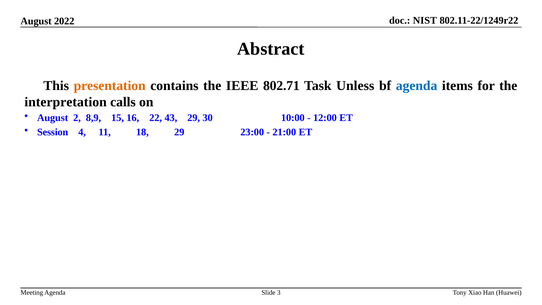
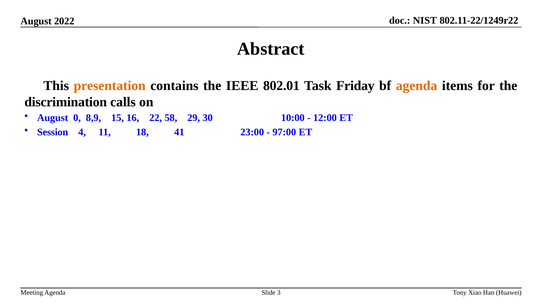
802.71: 802.71 -> 802.01
Unless: Unless -> Friday
agenda at (417, 86) colour: blue -> orange
interpretation: interpretation -> discrimination
2: 2 -> 0
43: 43 -> 58
18 29: 29 -> 41
21:00: 21:00 -> 97:00
